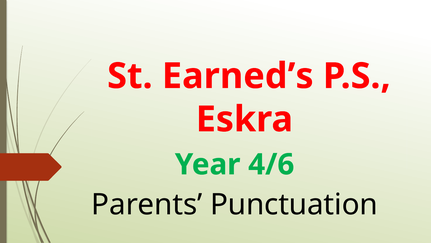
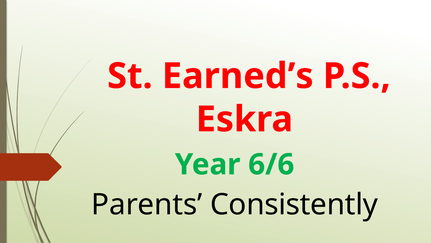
4/6: 4/6 -> 6/6
Punctuation: Punctuation -> Consistently
